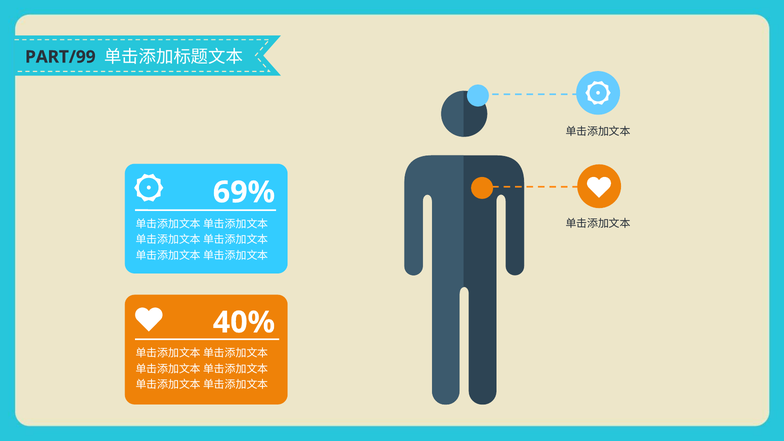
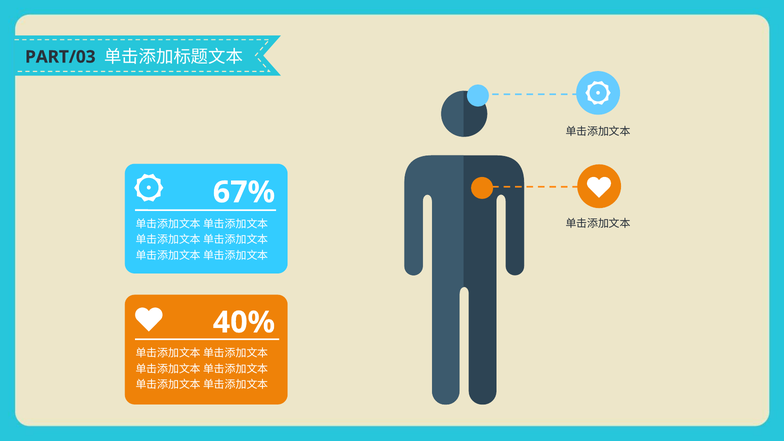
PART/99: PART/99 -> PART/03
69%: 69% -> 67%
